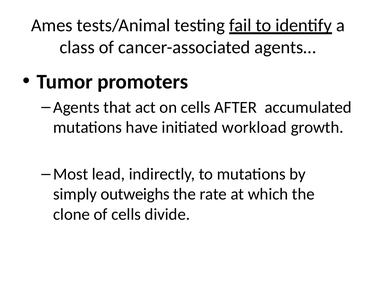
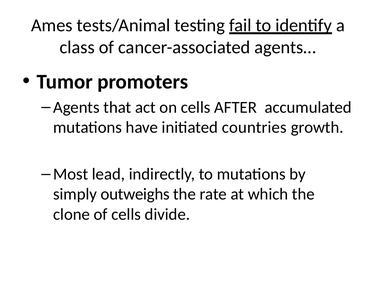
workload: workload -> countries
